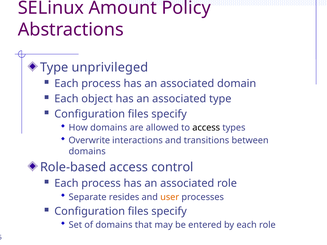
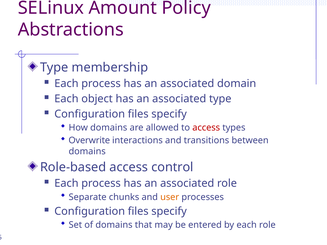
unprivileged: unprivileged -> membership
access at (206, 128) colour: black -> red
resides: resides -> chunks
